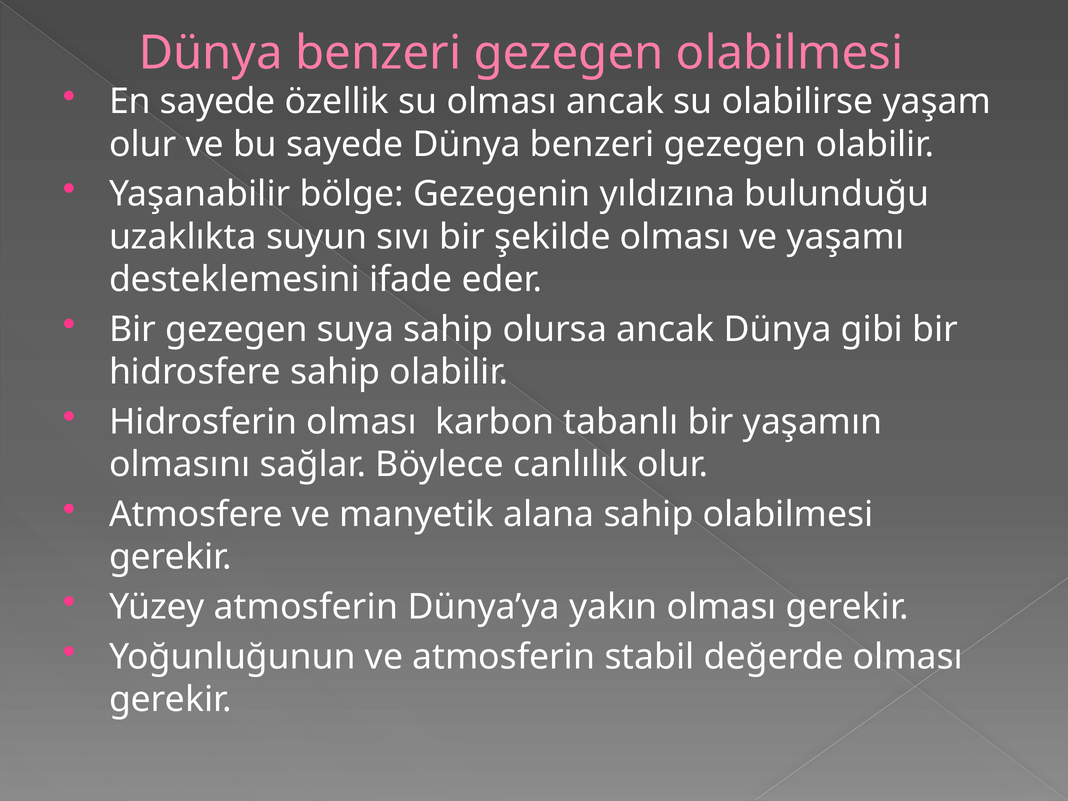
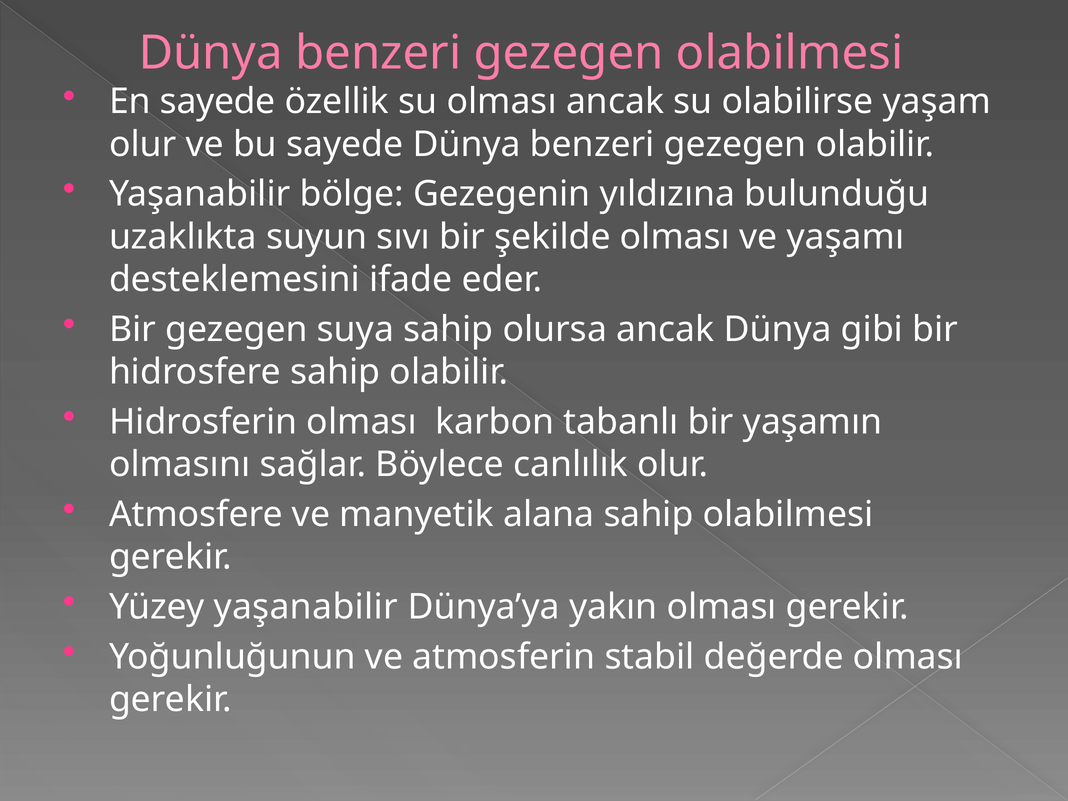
Yüzey atmosferin: atmosferin -> yaşanabilir
